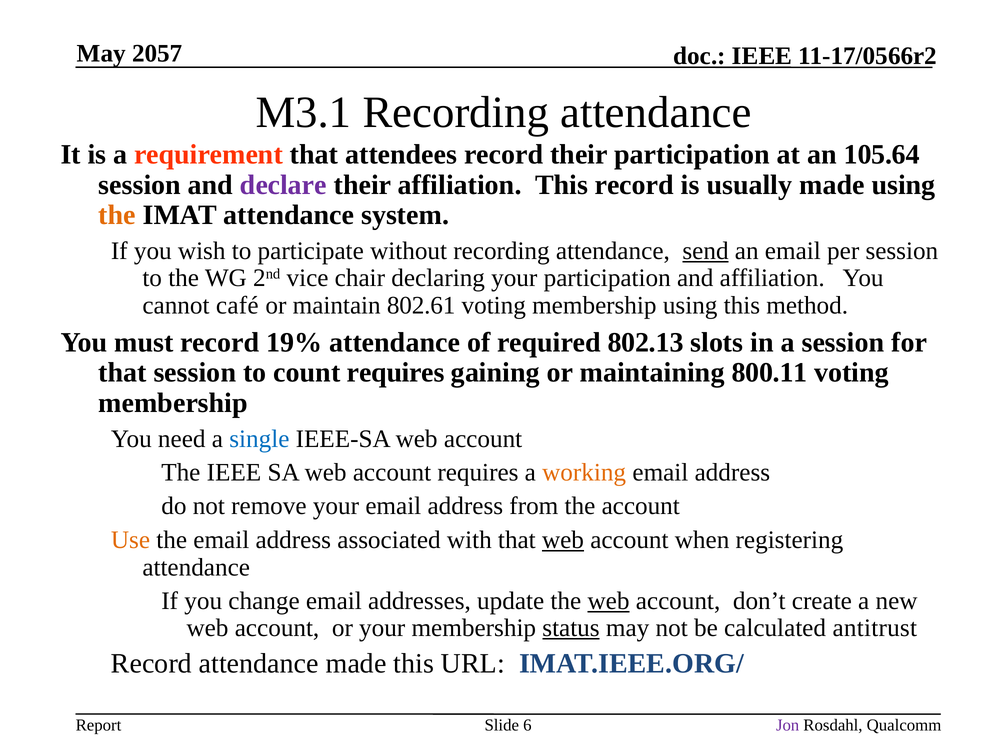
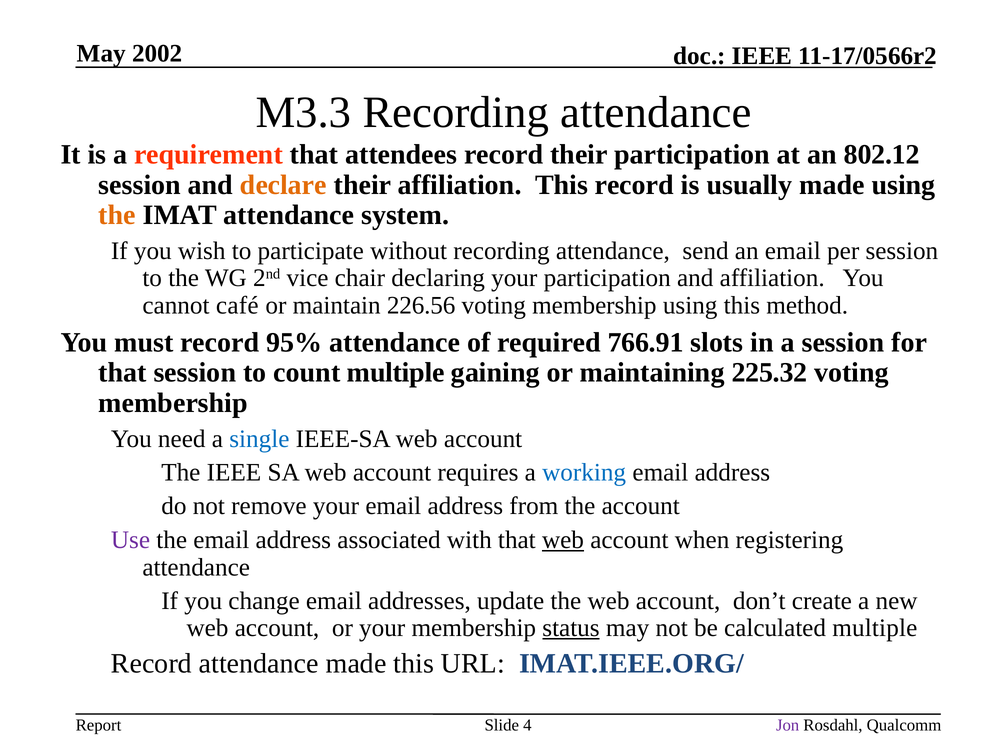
2057: 2057 -> 2002
M3.1: M3.1 -> M3.3
105.64: 105.64 -> 802.12
declare colour: purple -> orange
send underline: present -> none
802.61: 802.61 -> 226.56
19%: 19% -> 95%
802.13: 802.13 -> 766.91
count requires: requires -> multiple
800.11: 800.11 -> 225.32
working colour: orange -> blue
Use colour: orange -> purple
web at (609, 601) underline: present -> none
calculated antitrust: antitrust -> multiple
6: 6 -> 4
